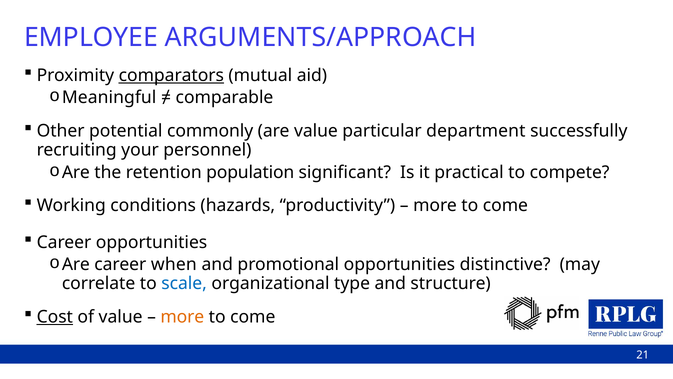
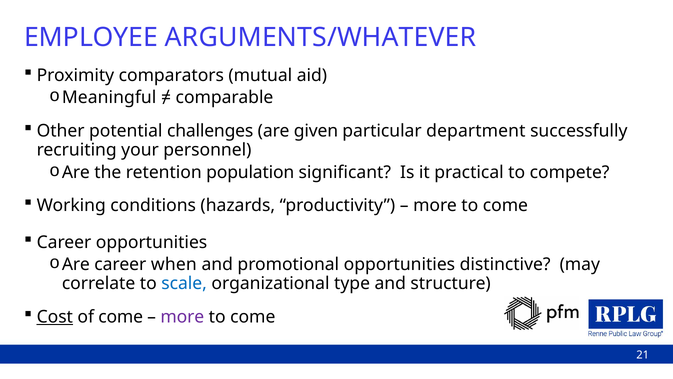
ARGUMENTS/APPROACH: ARGUMENTS/APPROACH -> ARGUMENTS/WHATEVER
comparators underline: present -> none
commonly: commonly -> challenges
are value: value -> given
of value: value -> come
more at (182, 316) colour: orange -> purple
